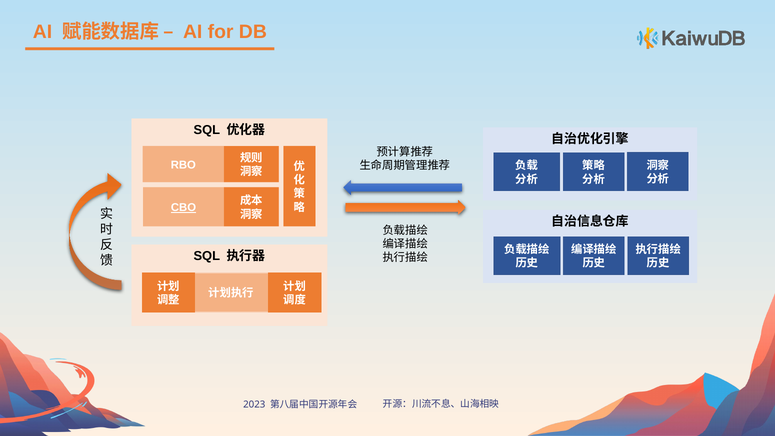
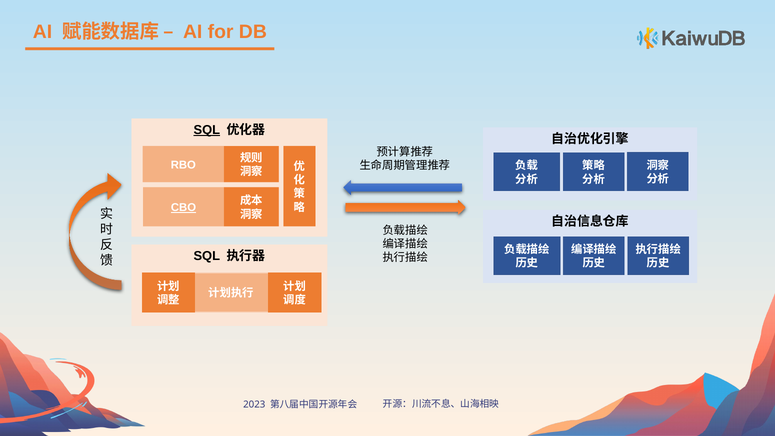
SQL at (207, 130) underline: none -> present
